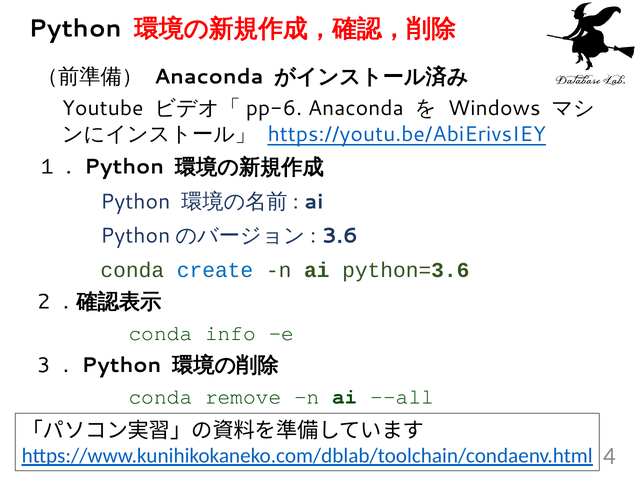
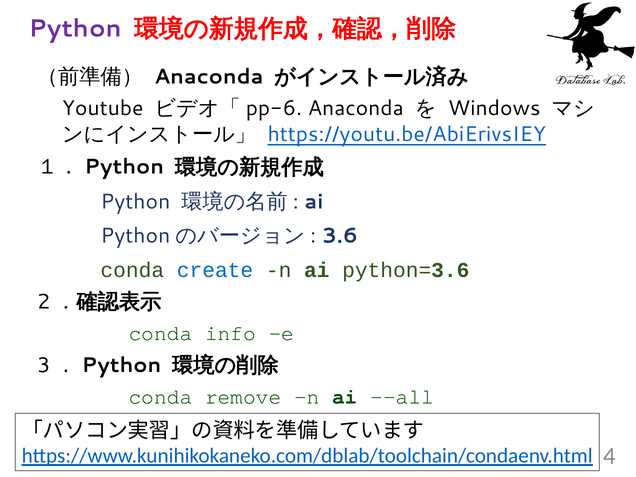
Python at (75, 29) colour: black -> purple
